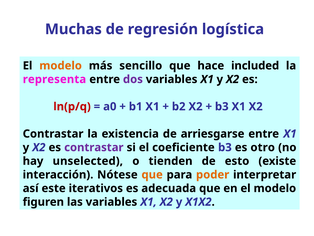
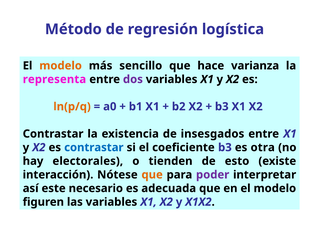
Muchas: Muchas -> Método
included: included -> varianza
ln(p/q colour: red -> orange
arriesgarse: arriesgarse -> insesgados
contrastar at (94, 147) colour: purple -> blue
otro: otro -> otra
unselected: unselected -> electorales
poder colour: orange -> purple
iterativos: iterativos -> necesario
